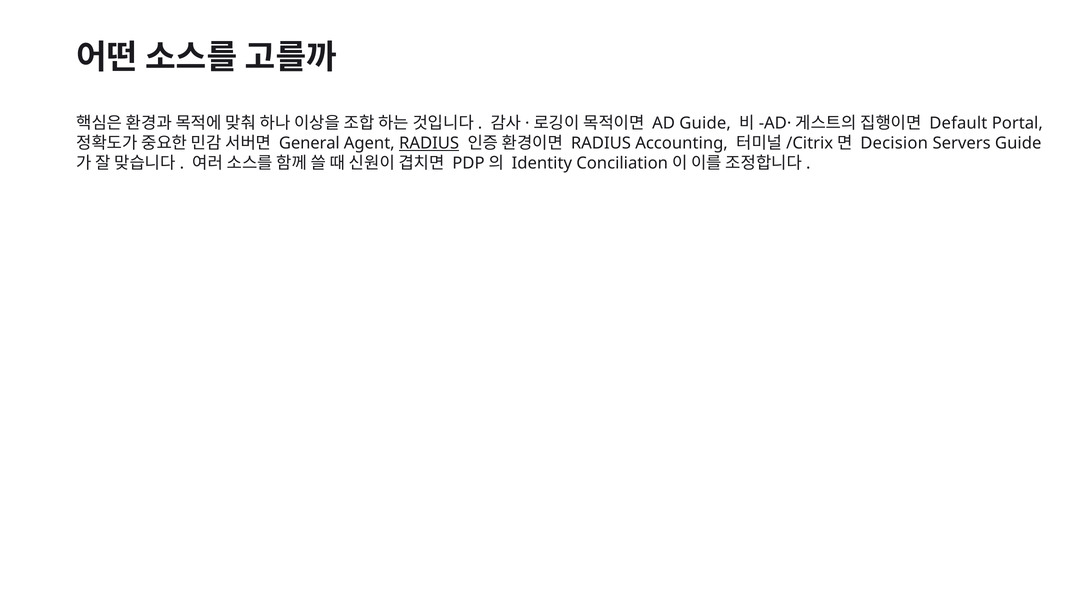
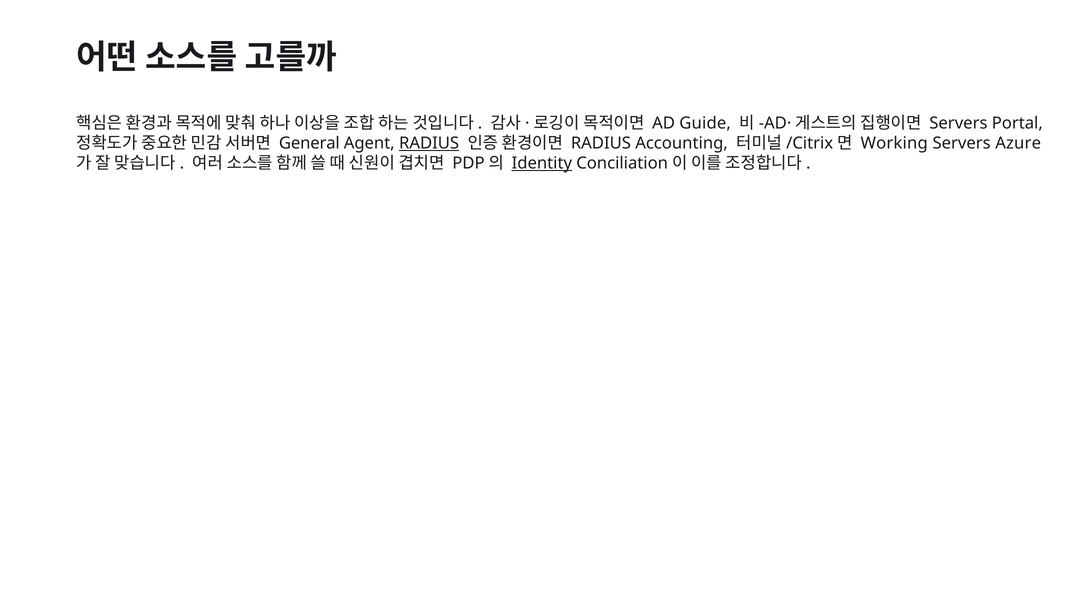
Default at (958, 123): Default -> Servers
Decision: Decision -> Working
Servers Guide: Guide -> Azure
Identity underline: none -> present
